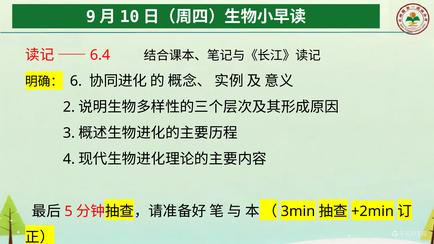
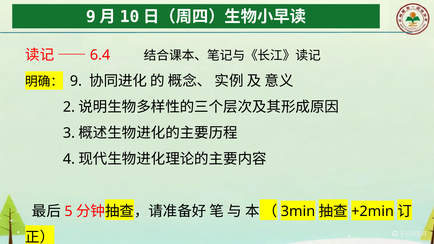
6: 6 -> 9
